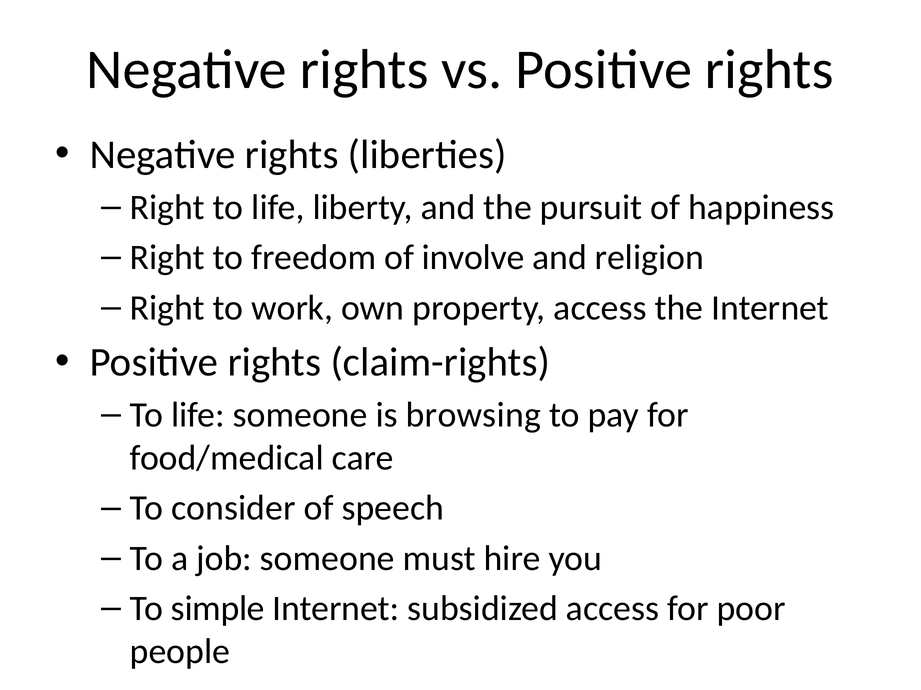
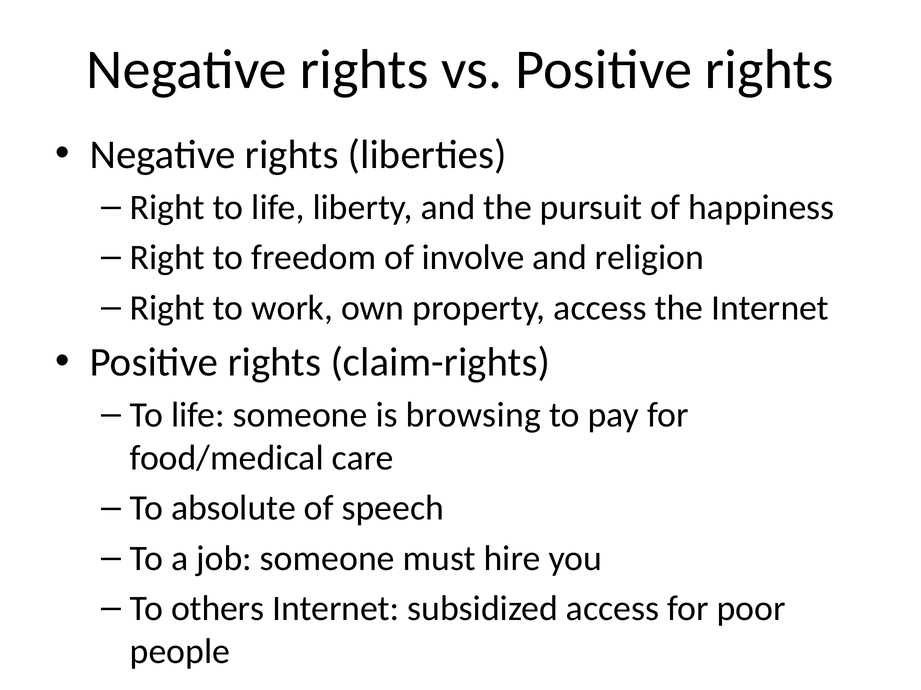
consider: consider -> absolute
simple: simple -> others
